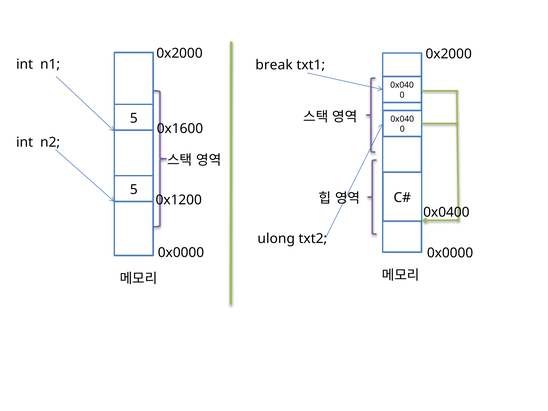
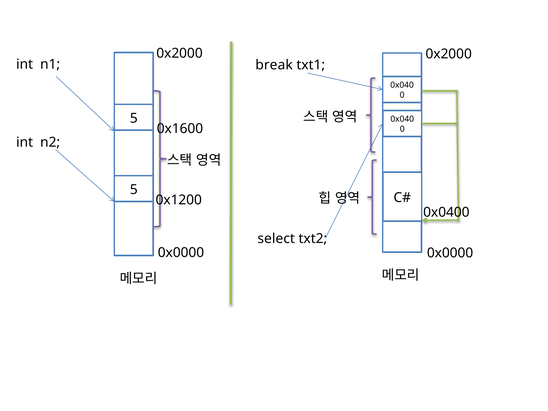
ulong: ulong -> select
